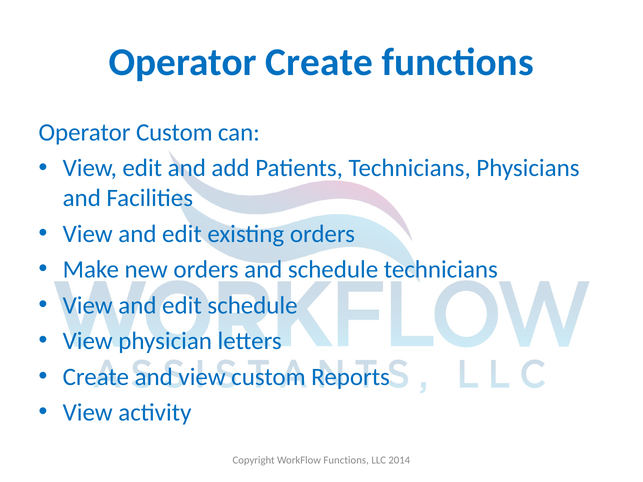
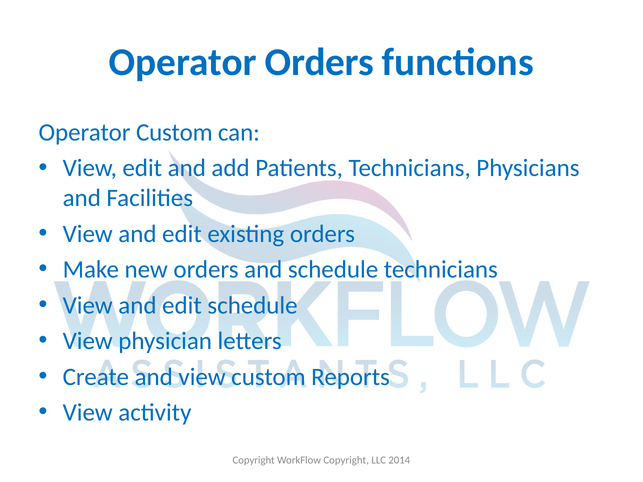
Operator Create: Create -> Orders
WorkFlow Functions: Functions -> Copyright
